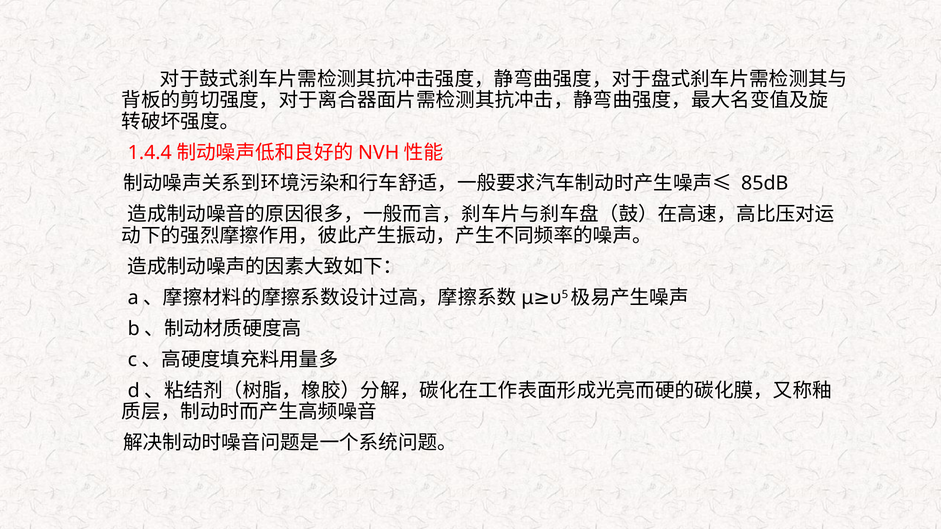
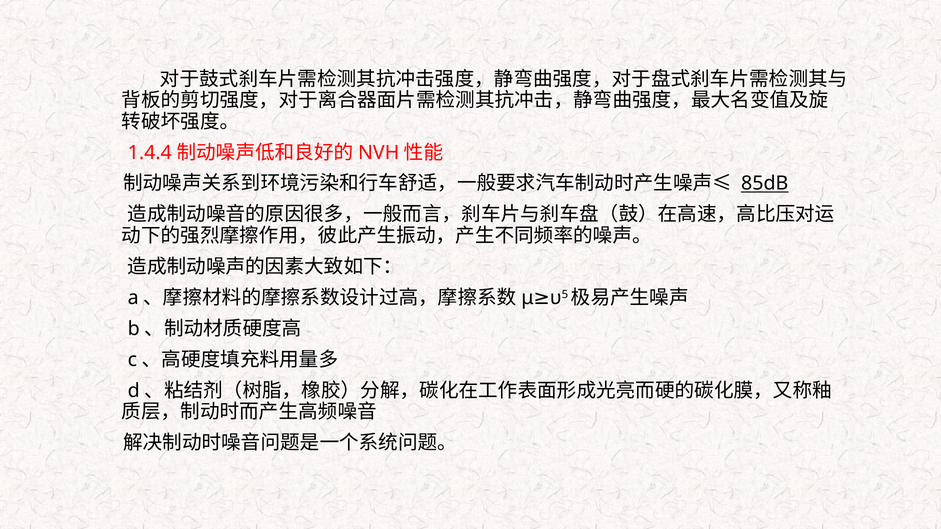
85dB underline: none -> present
